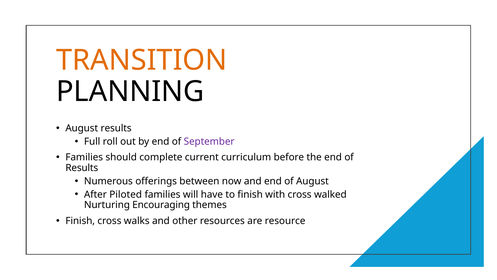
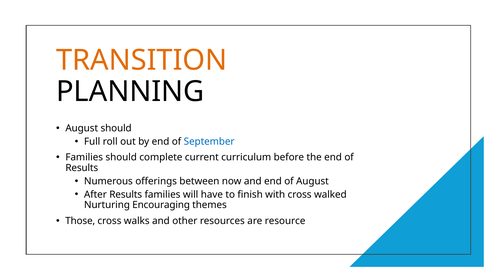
August results: results -> should
September colour: purple -> blue
After Piloted: Piloted -> Results
Finish at (80, 221): Finish -> Those
